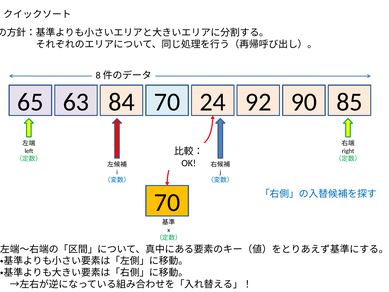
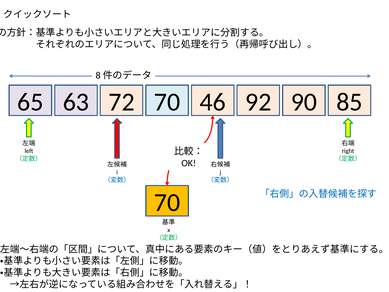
84: 84 -> 72
24: 24 -> 46
